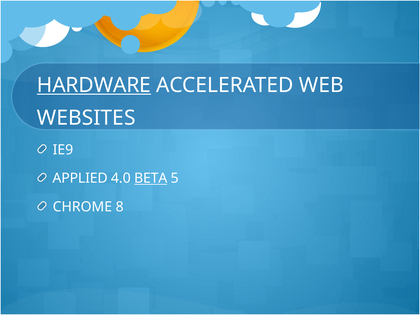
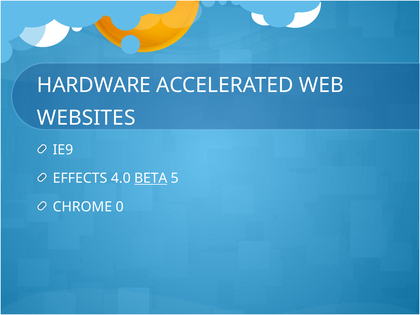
HARDWARE underline: present -> none
APPLIED: APPLIED -> EFFECTS
8: 8 -> 0
